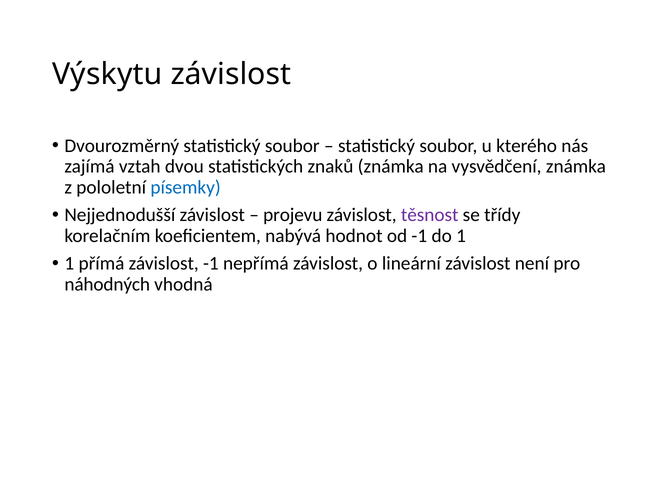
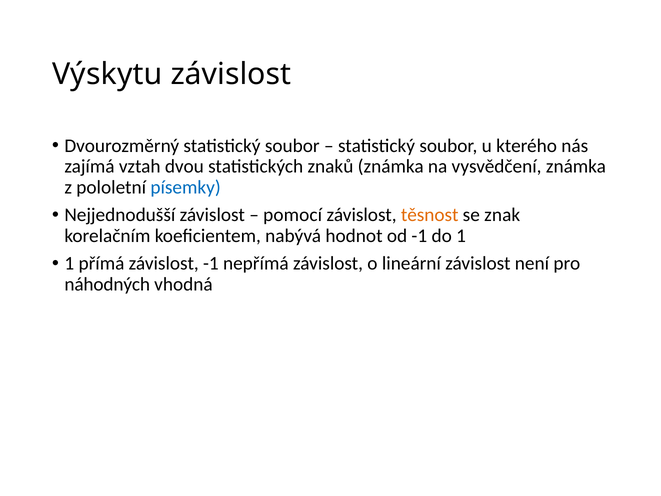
projevu: projevu -> pomocí
těsnost colour: purple -> orange
třídy: třídy -> znak
